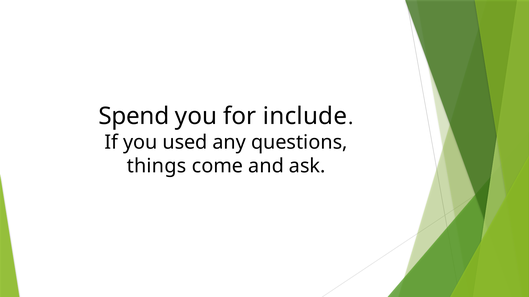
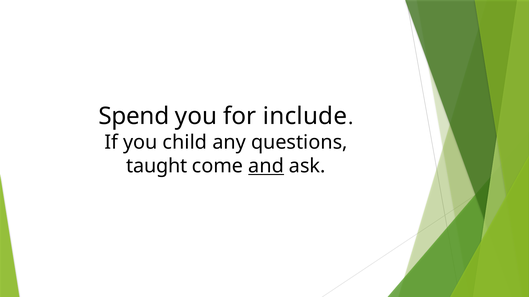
used: used -> child
things: things -> taught
and underline: none -> present
